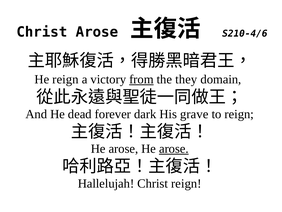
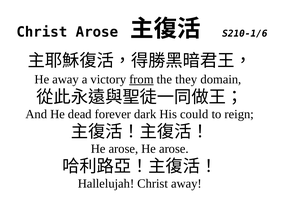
S210-4/6: S210-4/6 -> S210-1/6
He reign: reign -> away
grave: grave -> could
arose at (174, 148) underline: present -> none
Christ reign: reign -> away
